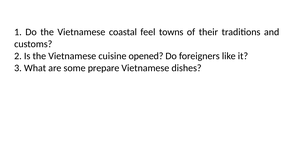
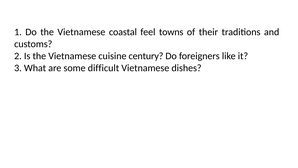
opened: opened -> century
prepare: prepare -> difficult
